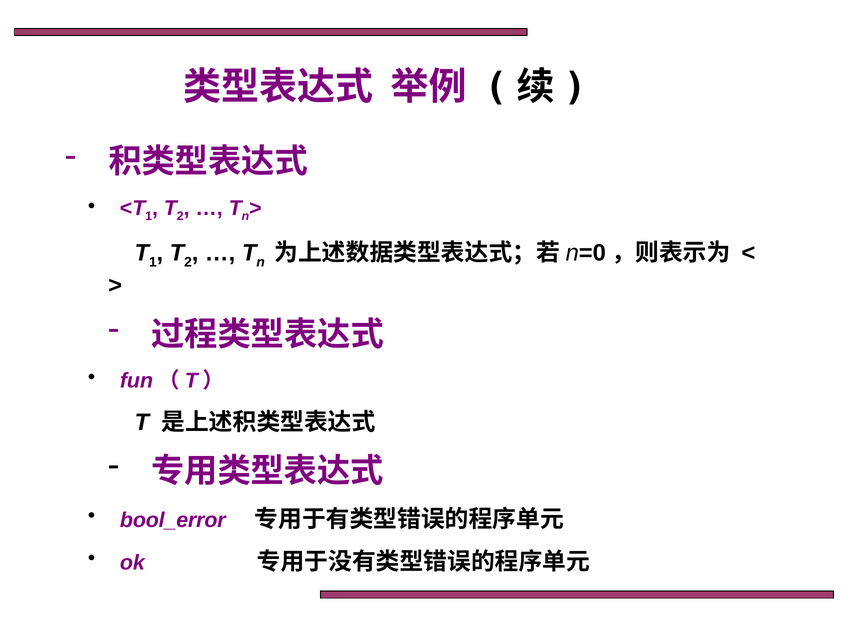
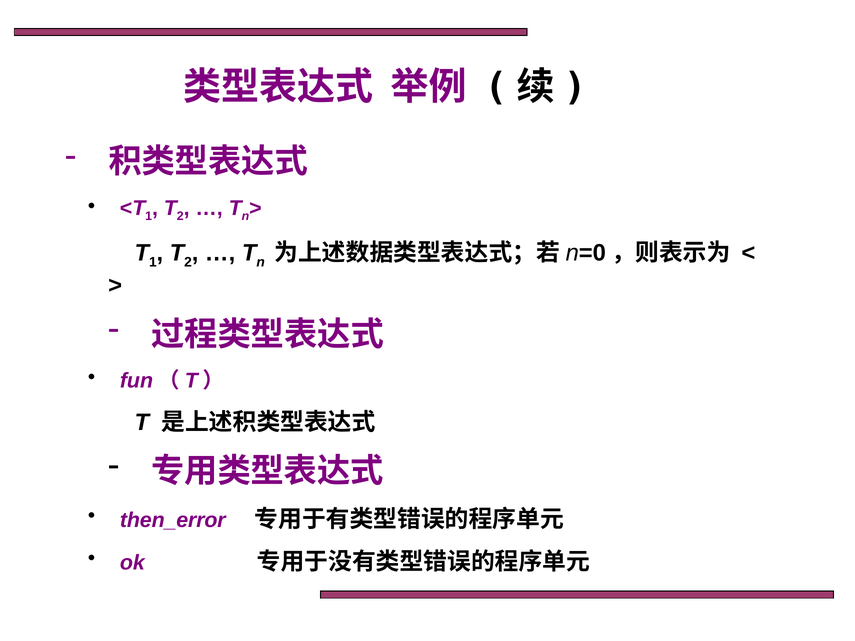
bool_error: bool_error -> then_error
